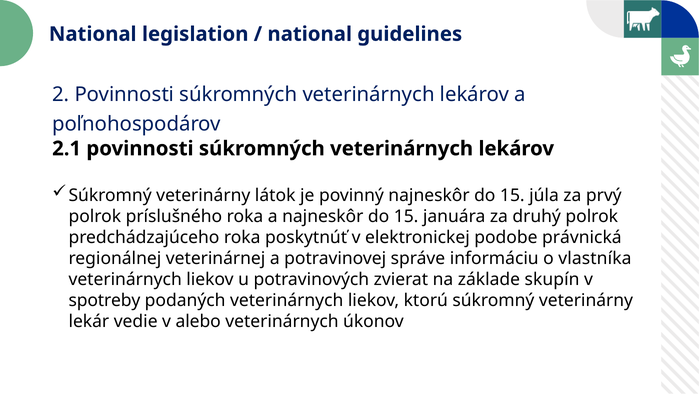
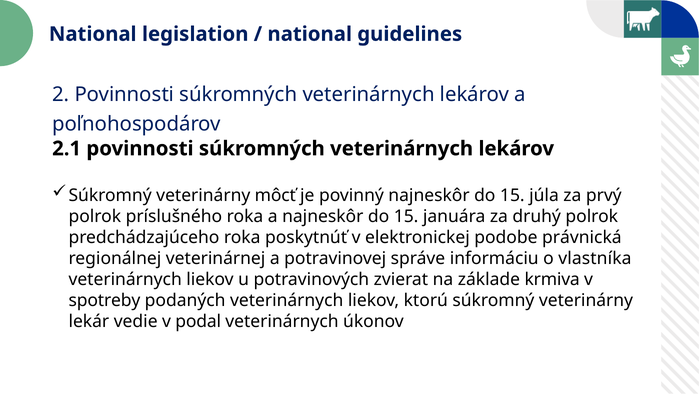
látok: látok -> môcť
skupín: skupín -> krmiva
alebo: alebo -> podal
